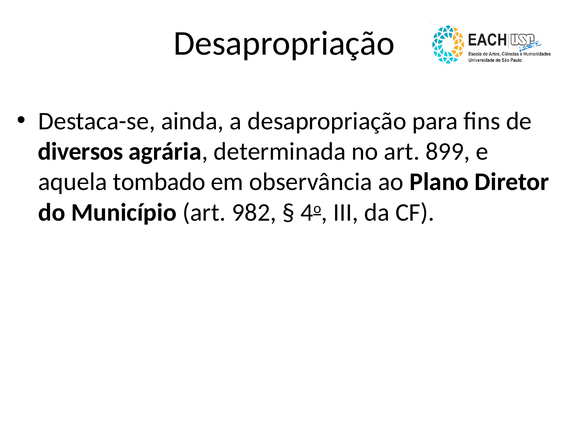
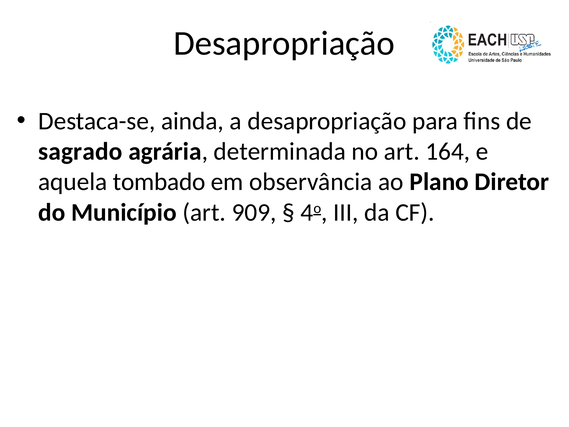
diversos: diversos -> sagrado
899: 899 -> 164
982: 982 -> 909
